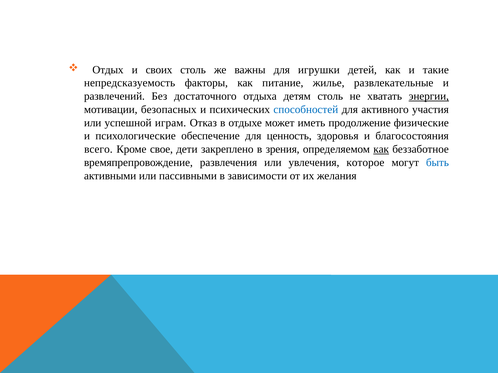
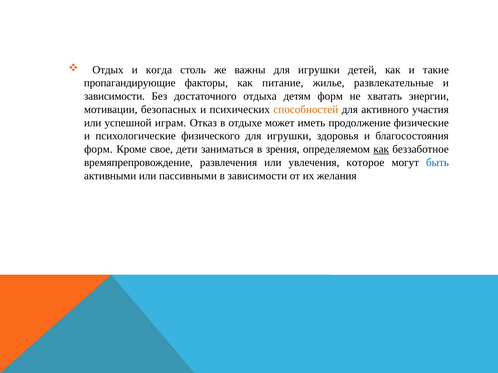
своих: своих -> когда
непредсказуемость: непредсказуемость -> пропагандирующие
развлечений at (114, 96): развлечений -> зависимости
детям столь: столь -> форм
энергии underline: present -> none
способностей colour: blue -> orange
обеспечение: обеспечение -> физического
ценность at (289, 136): ценность -> игрушки
всего at (98, 149): всего -> форм
закреплено: закреплено -> заниматься
